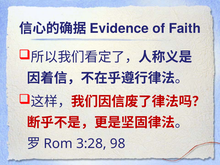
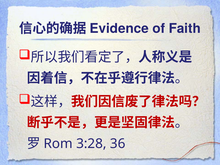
98: 98 -> 36
